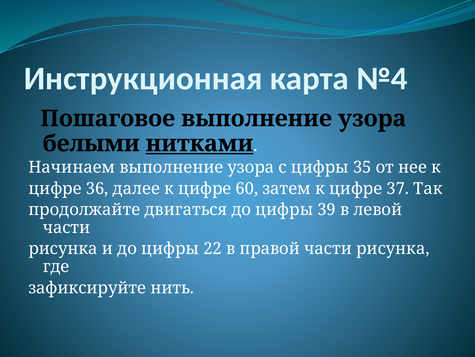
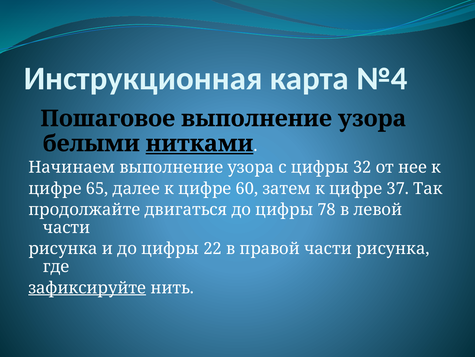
35: 35 -> 32
36: 36 -> 65
39: 39 -> 78
зафиксируйте underline: none -> present
